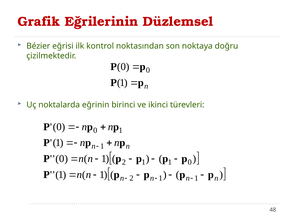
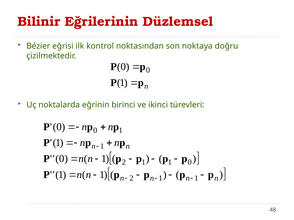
Grafik: Grafik -> Bilinir
